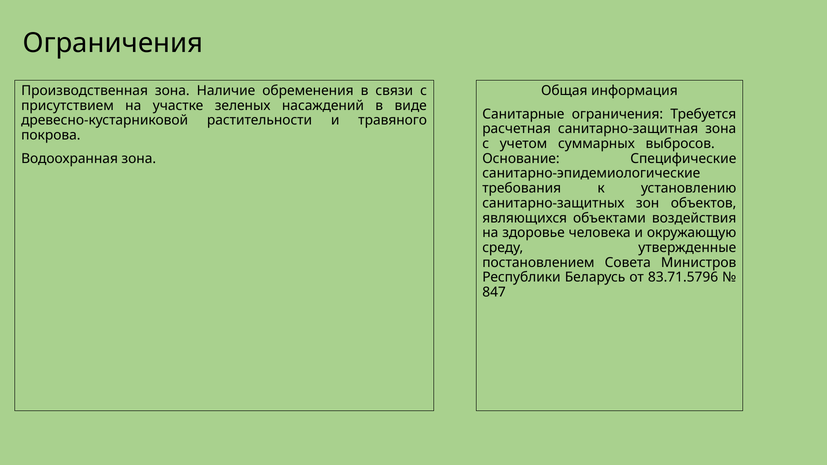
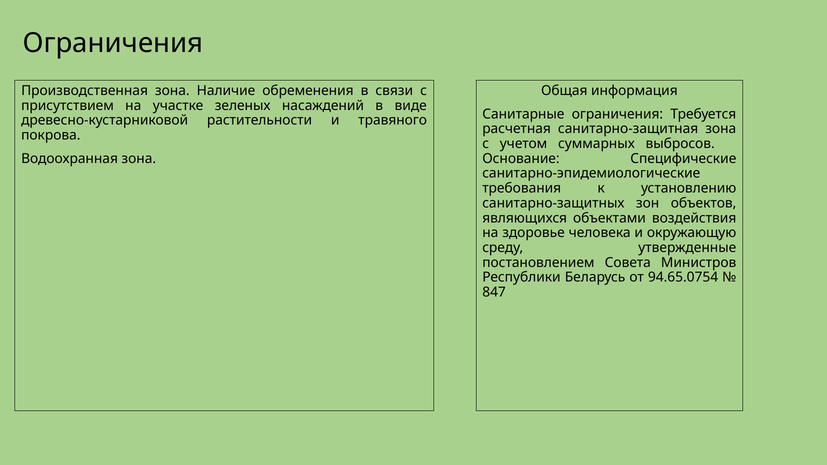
83.71.5796: 83.71.5796 -> 94.65.0754
